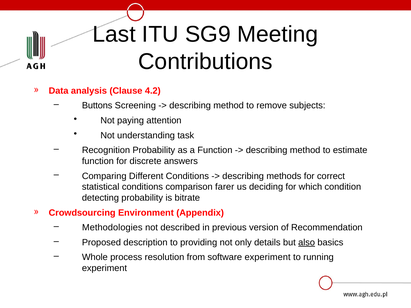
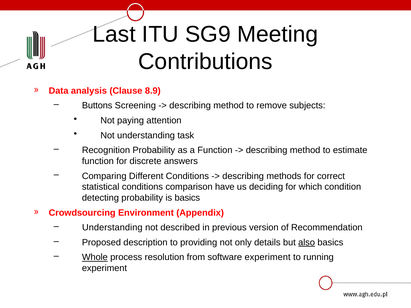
4.2: 4.2 -> 8.9
farer: farer -> have
is bitrate: bitrate -> basics
Methodologies at (112, 228): Methodologies -> Understanding
Whole underline: none -> present
